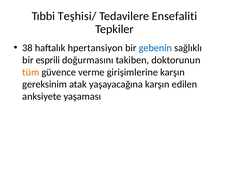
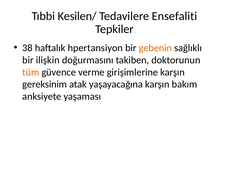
Teşhisi/: Teşhisi/ -> Kesilen/
gebenin colour: blue -> orange
esprili: esprili -> ilişkin
edilen: edilen -> bakım
